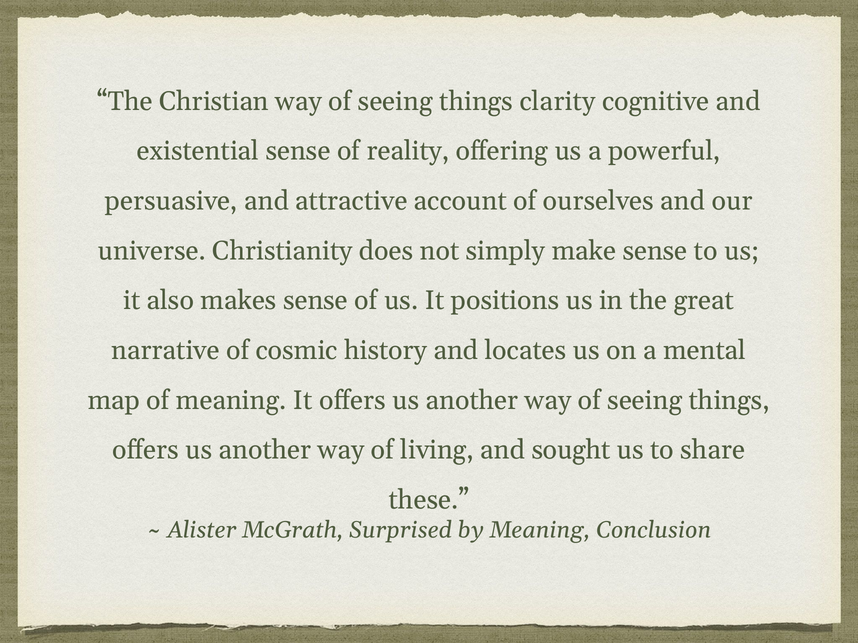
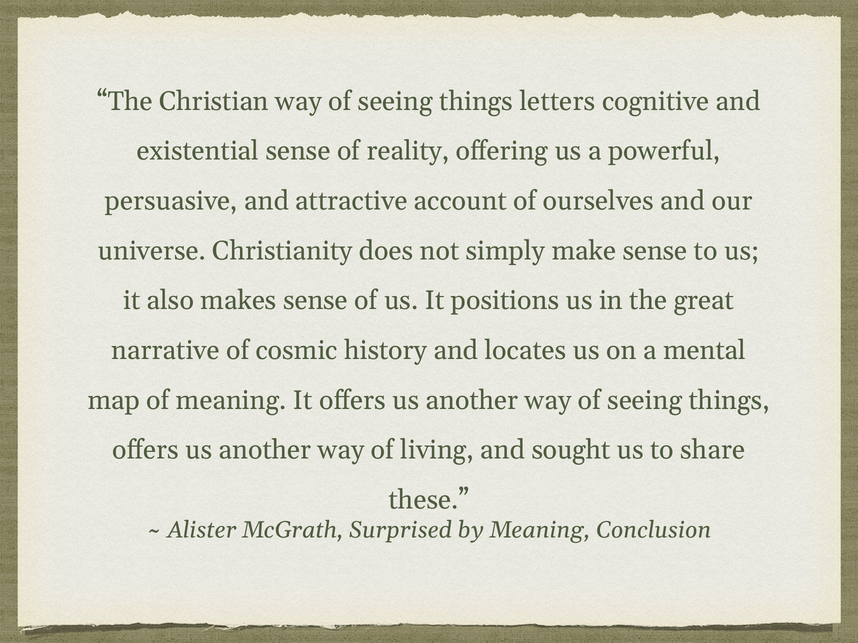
clarity: clarity -> letters
